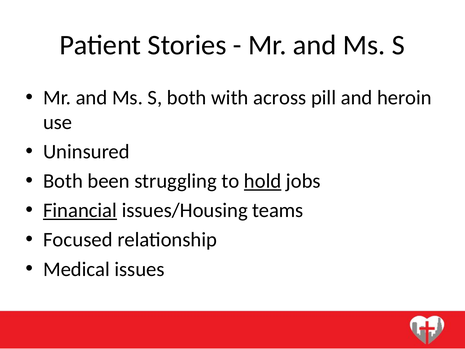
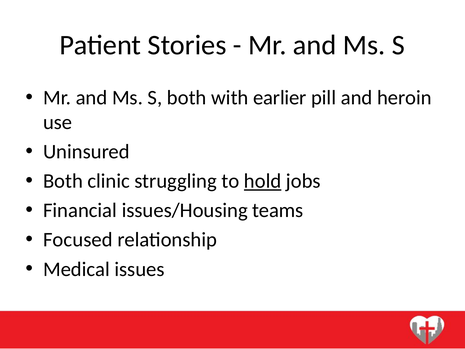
across: across -> earlier
been: been -> clinic
Financial underline: present -> none
